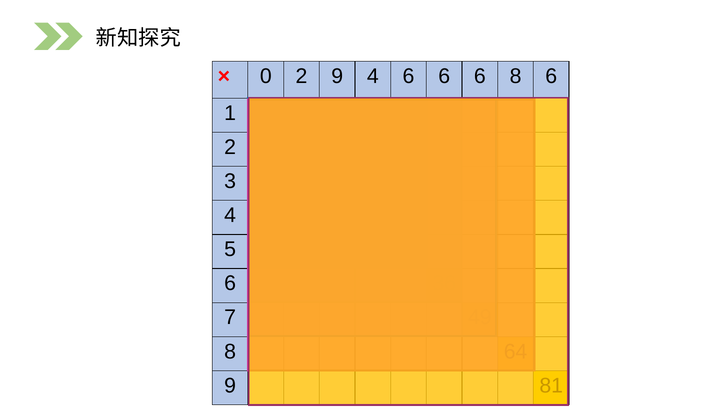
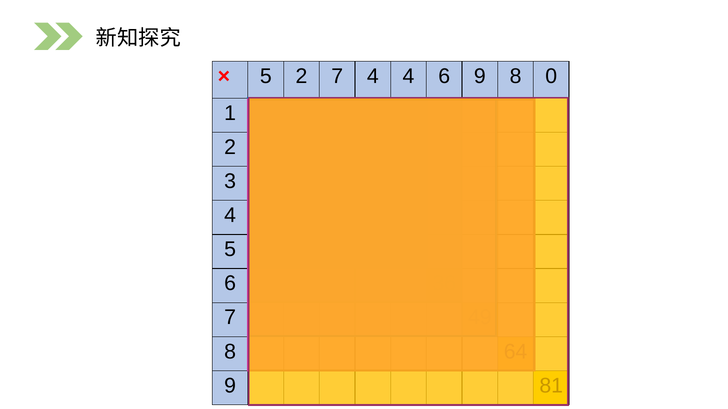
0 at (266, 76): 0 -> 5
2 9: 9 -> 7
4 6: 6 -> 4
6 at (480, 76): 6 -> 9
8 6: 6 -> 0
